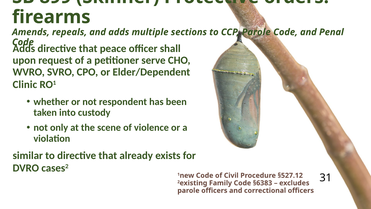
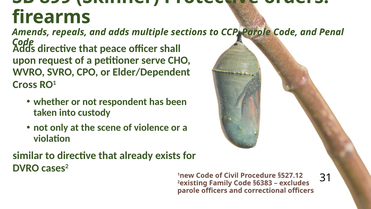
Clinic: Clinic -> Cross
